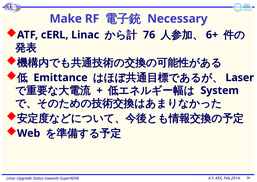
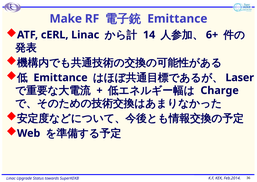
Necessary at (177, 19): Necessary -> Emittance
76: 76 -> 14
System: System -> Charge
